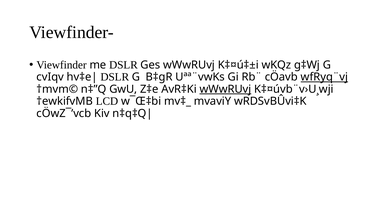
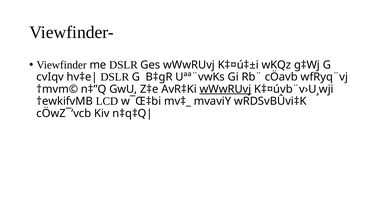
wfRyq¨vj underline: present -> none
